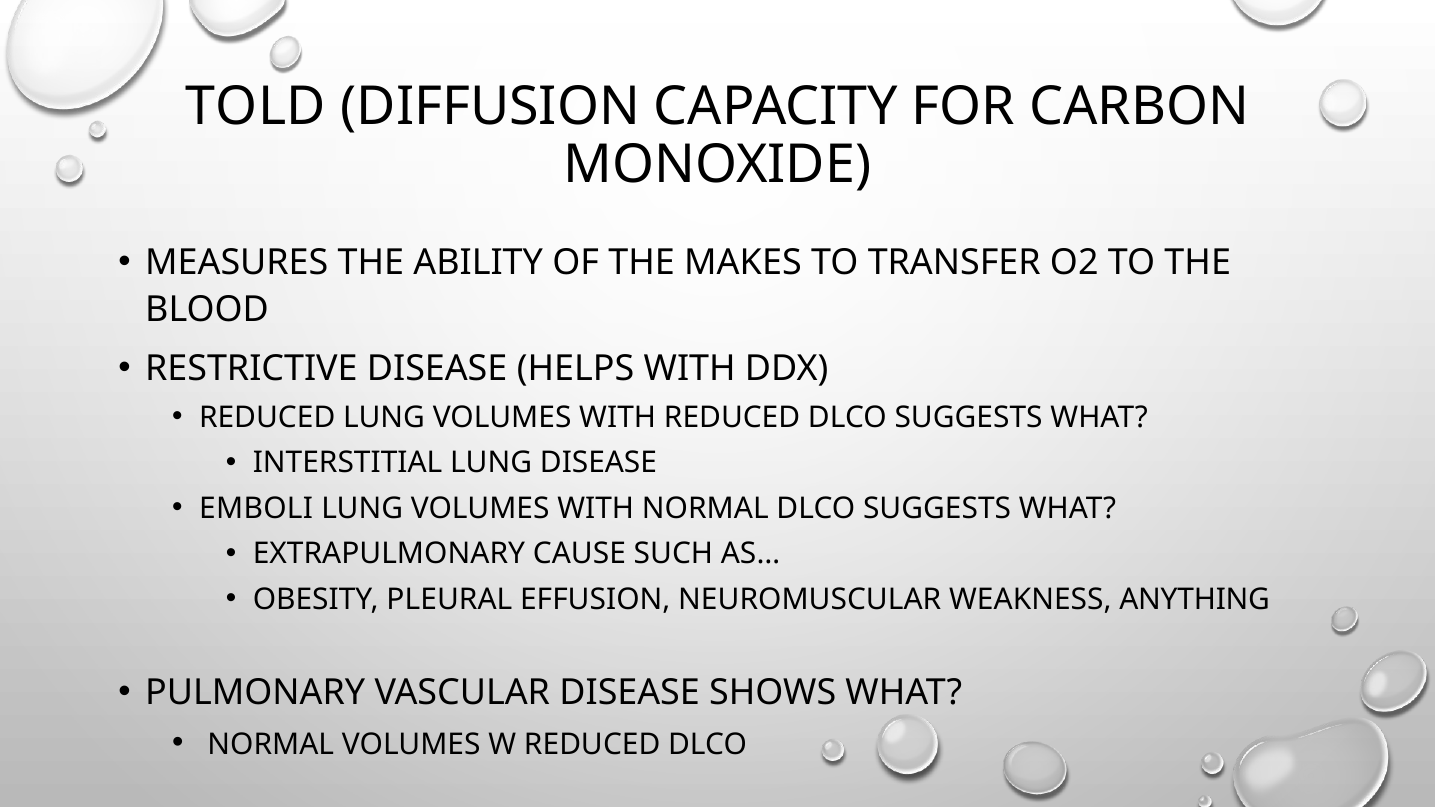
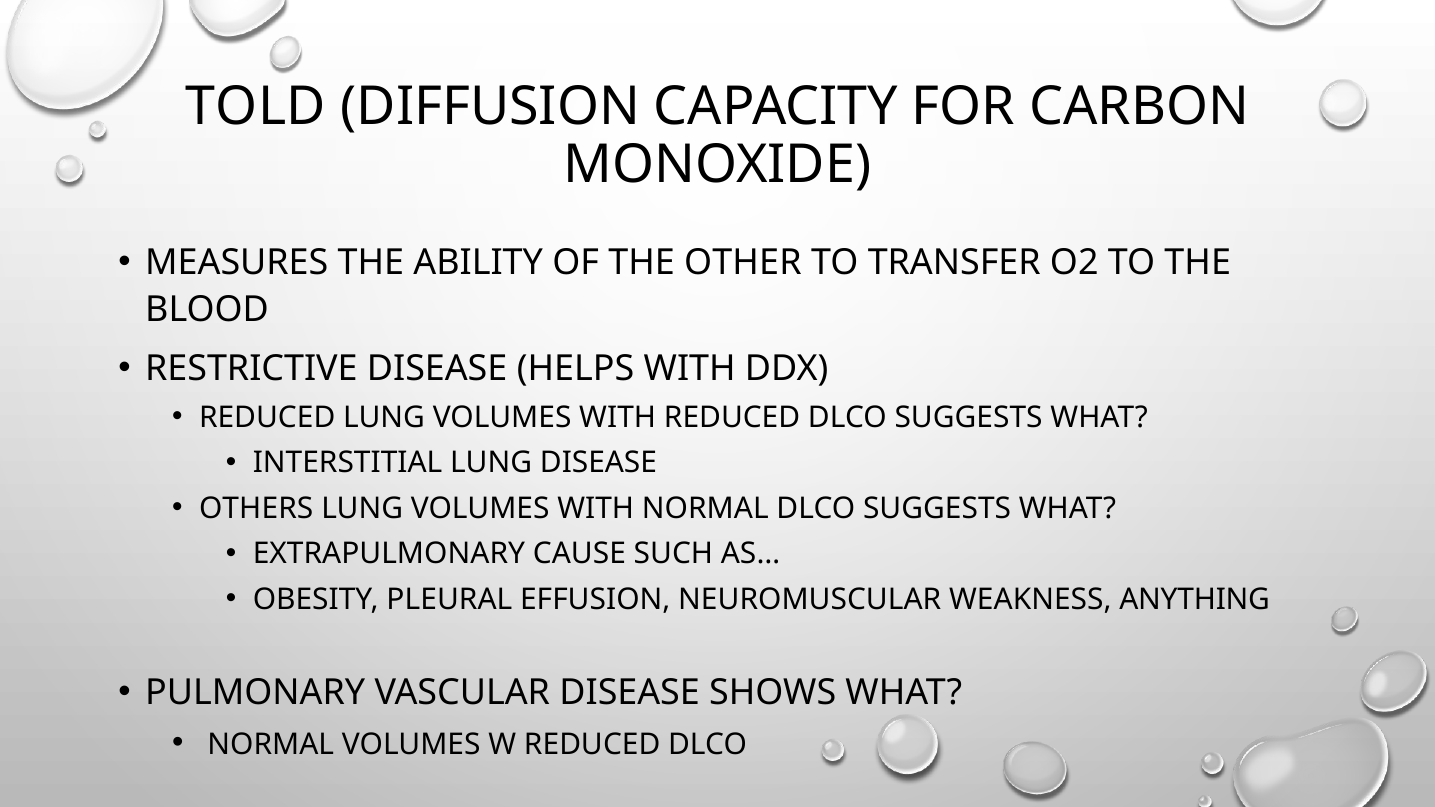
MAKES: MAKES -> OTHER
EMBOLI: EMBOLI -> OTHERS
